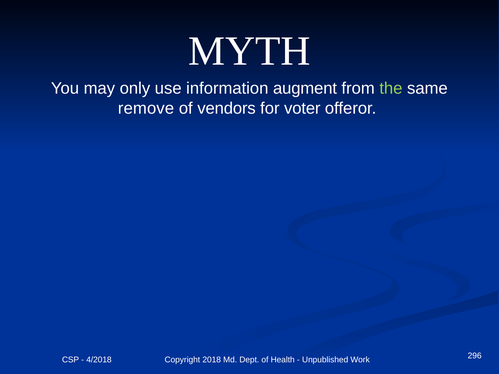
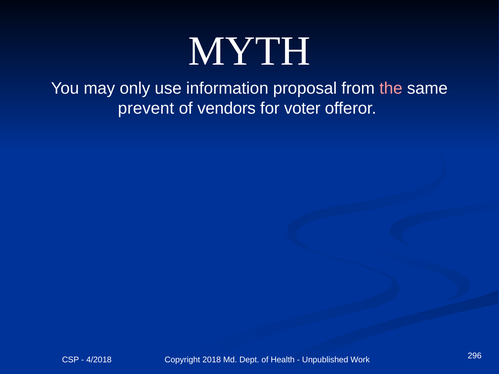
augment: augment -> proposal
the colour: light green -> pink
remove: remove -> prevent
